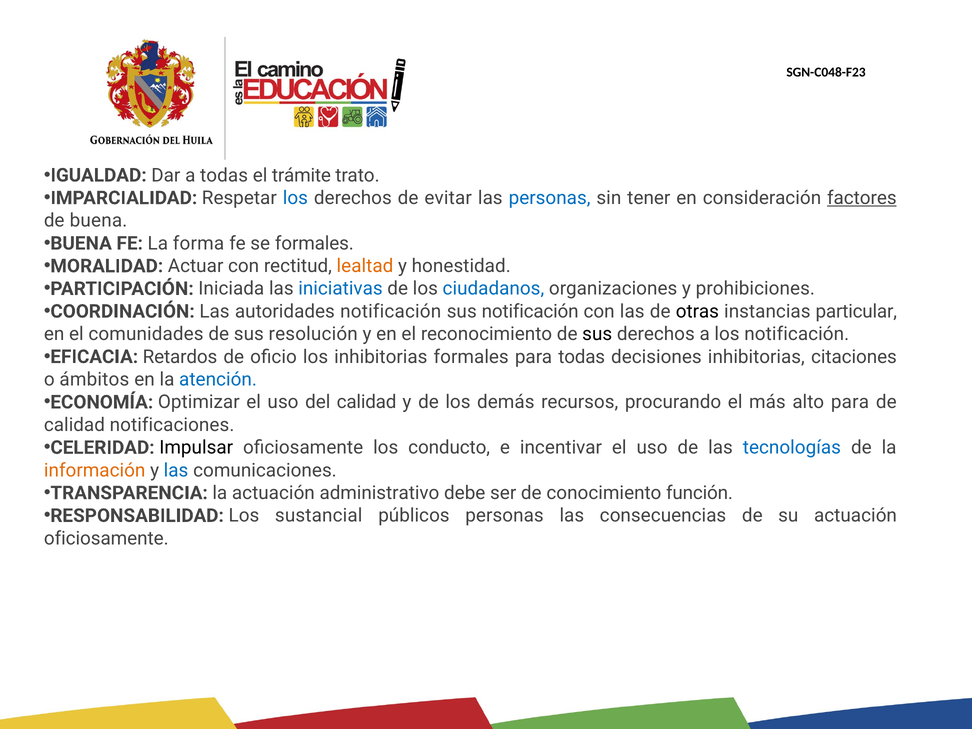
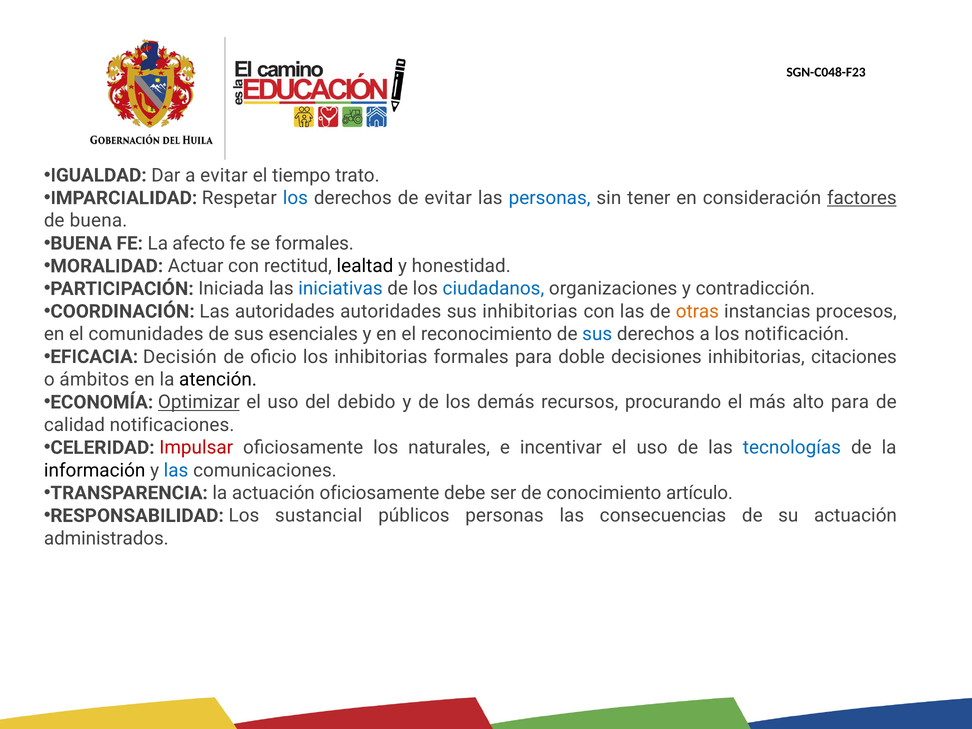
a todas: todas -> evitar
trámite: trámite -> tiempo
forma: forma -> afecto
lealtad colour: orange -> black
prohibiciones: prohibiciones -> contradicción
autoridades notificación: notificación -> autoridades
sus notificación: notificación -> inhibitorias
otras colour: black -> orange
particular: particular -> procesos
resolución: resolución -> esenciales
sus at (597, 334) colour: black -> blue
Retardos: Retardos -> Decisión
para todas: todas -> doble
atención colour: blue -> black
Optimizar underline: none -> present
del calidad: calidad -> debido
Impulsar colour: black -> red
conducto: conducto -> naturales
información colour: orange -> black
actuación administrativo: administrativo -> oficiosamente
función: función -> artículo
oficiosamente at (106, 538): oficiosamente -> administrados
